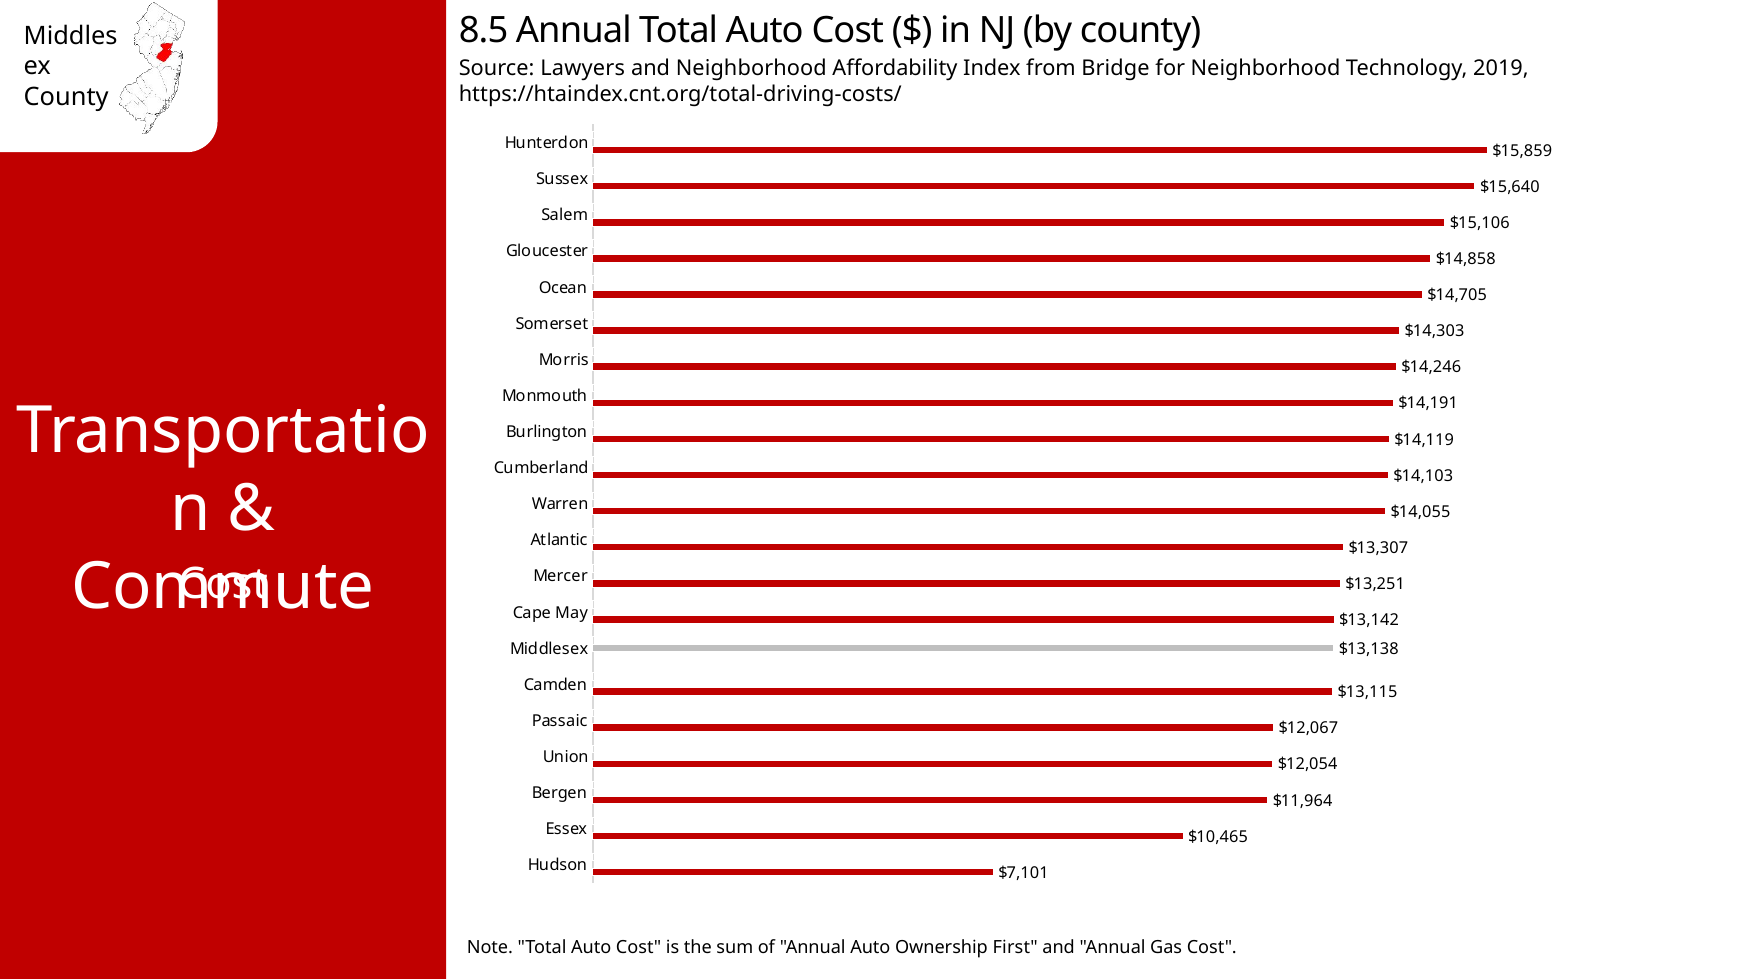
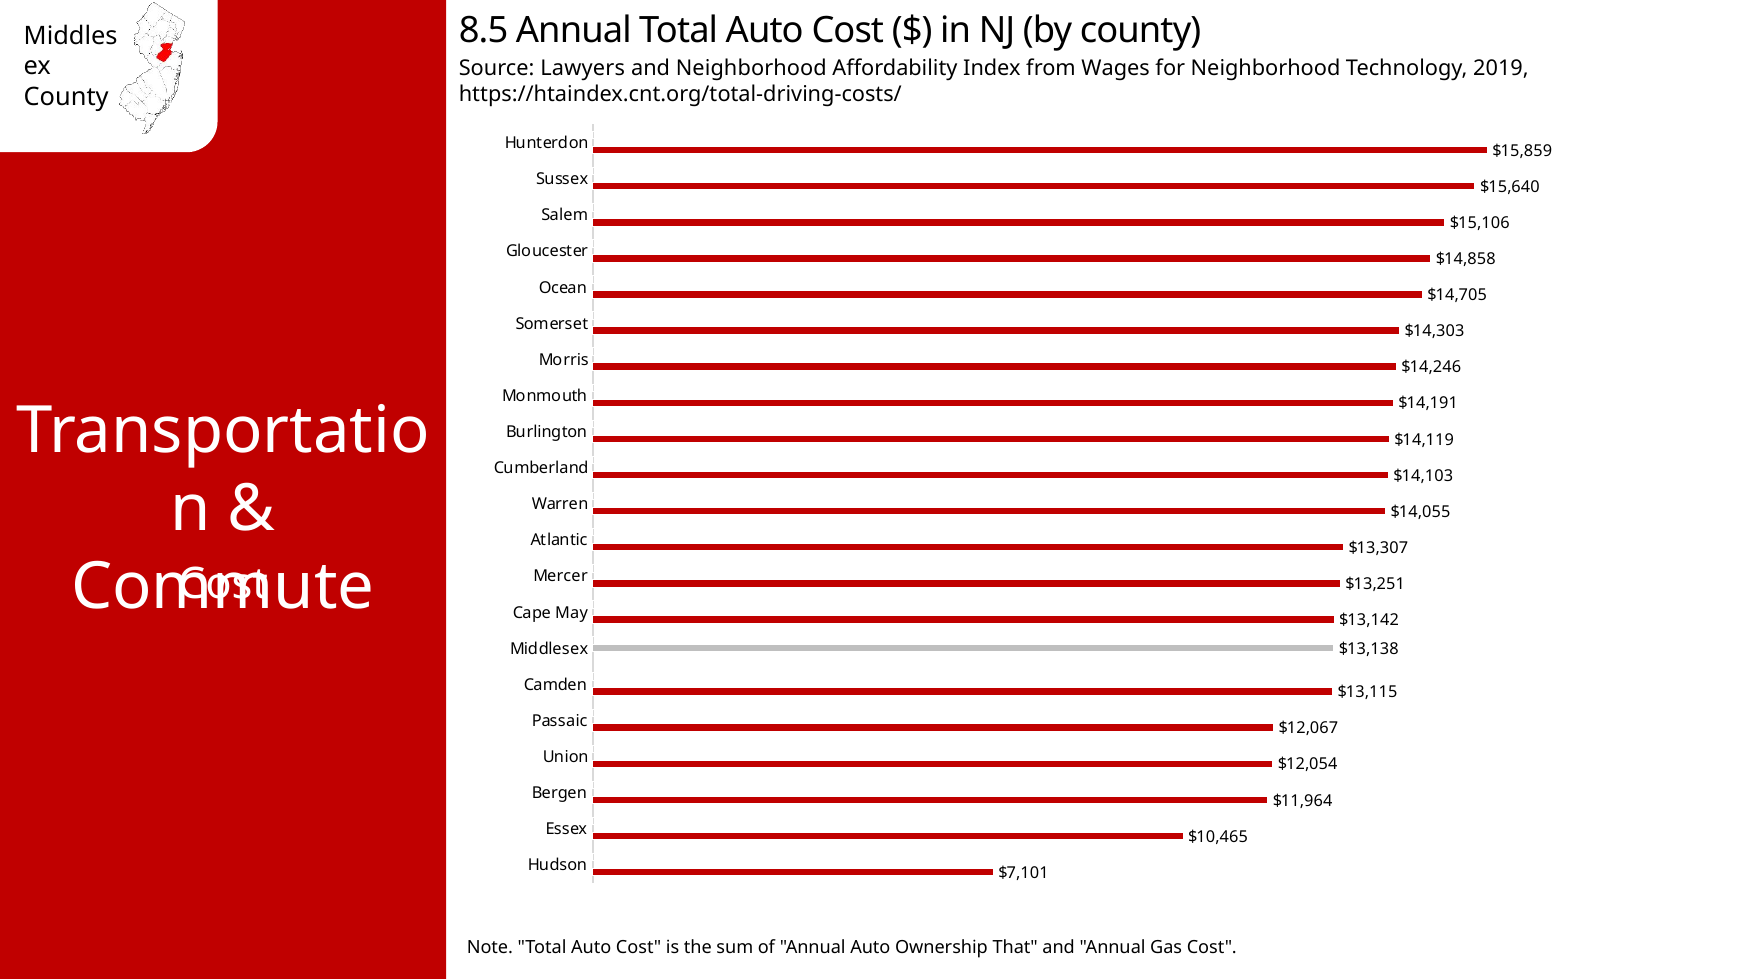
Bridge: Bridge -> Wages
First: First -> That
